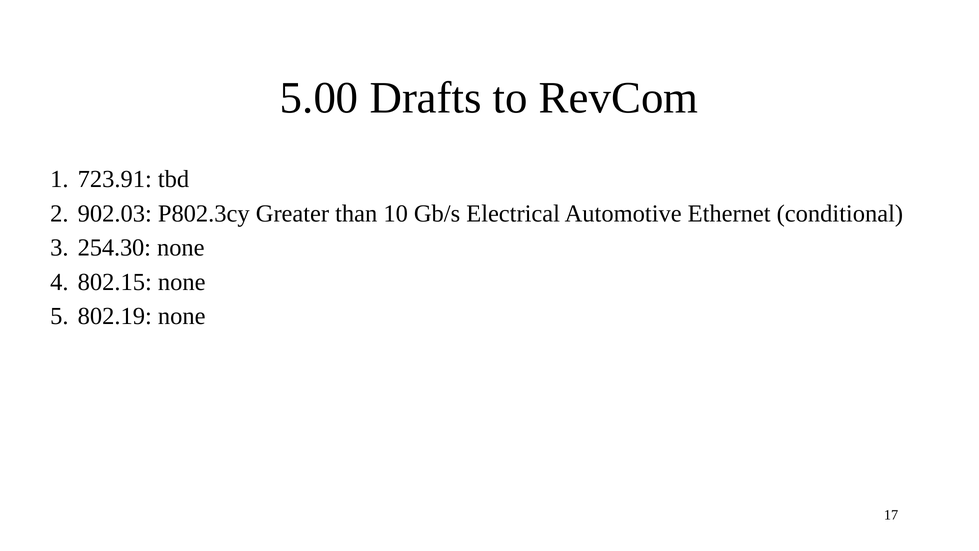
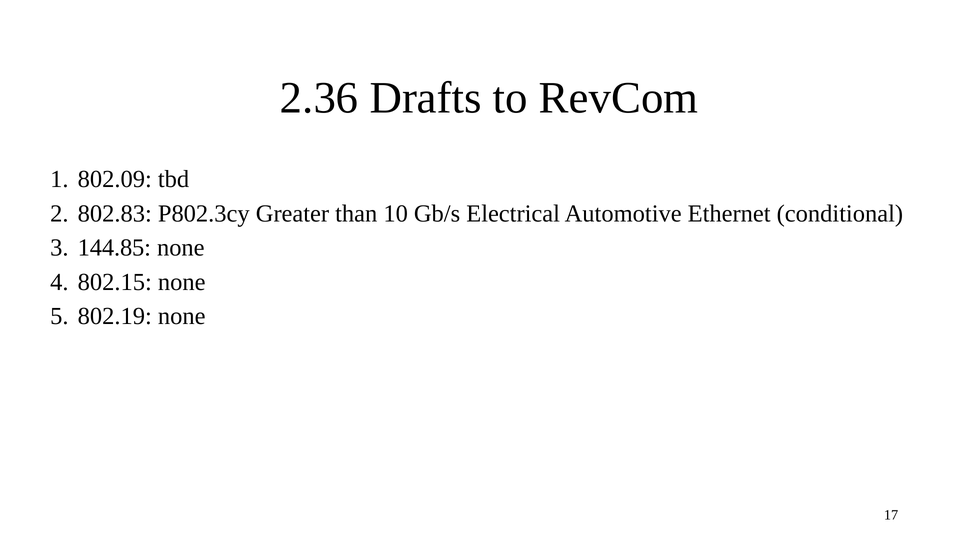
5.00: 5.00 -> 2.36
723.91: 723.91 -> 802.09
902.03: 902.03 -> 802.83
254.30: 254.30 -> 144.85
